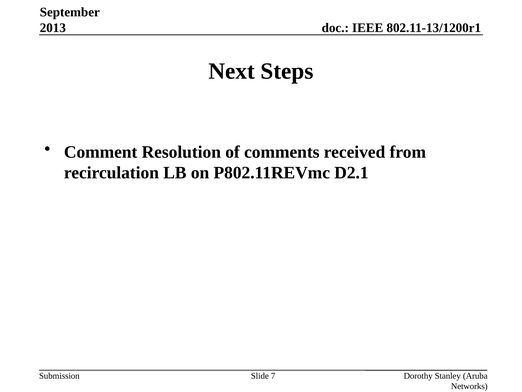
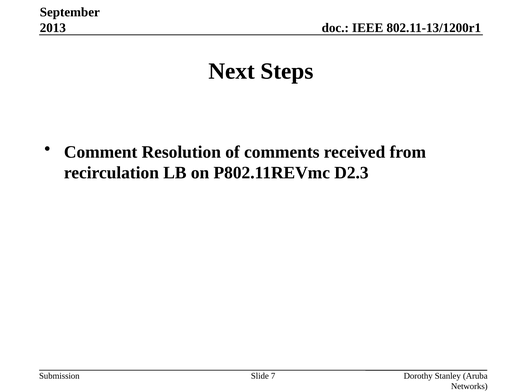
D2.1: D2.1 -> D2.3
